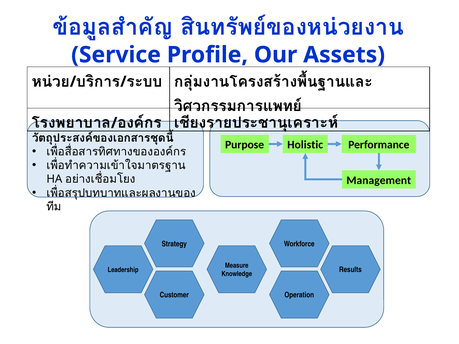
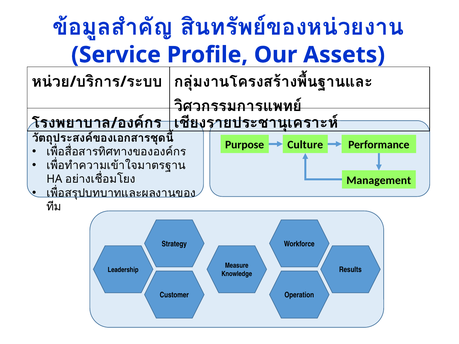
Holistic: Holistic -> Culture
